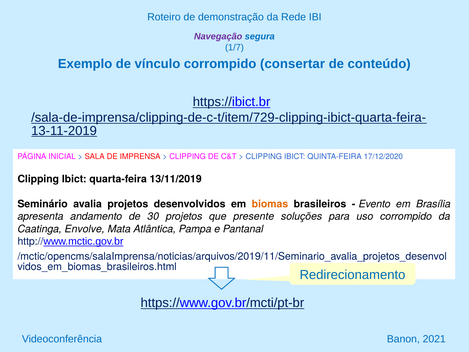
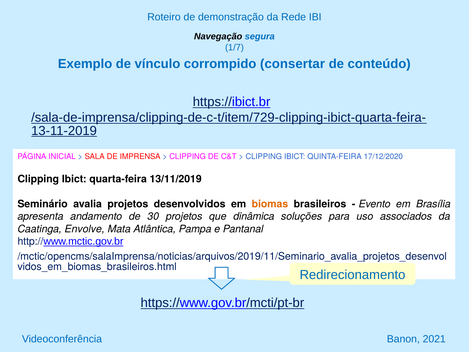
Navegação colour: purple -> black
presente: presente -> dinâmica
uso corrompido: corrompido -> associados
